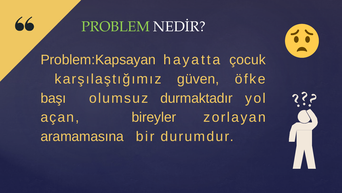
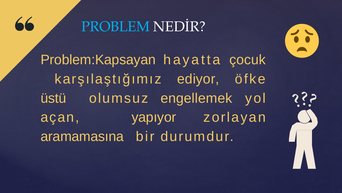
PROBLEM colour: light green -> light blue
güven: güven -> ediyor
başı: başı -> üstü
durmaktadır: durmaktadır -> engellemek
bireyler: bireyler -> yapıyor
